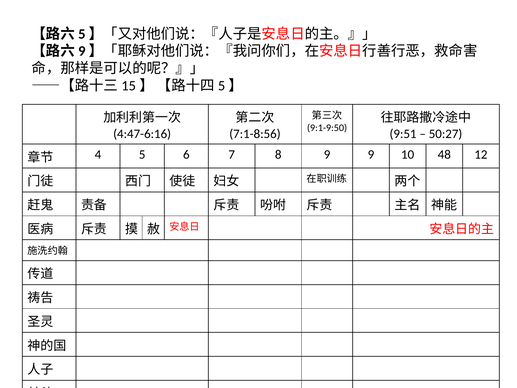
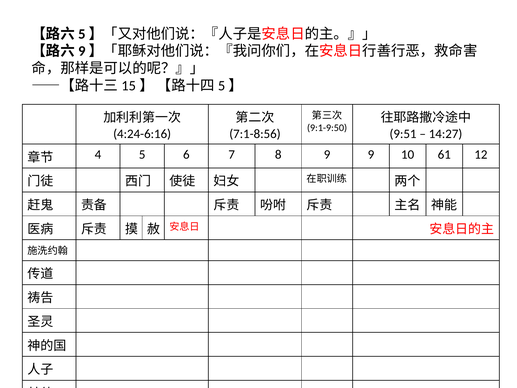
4:47-6:16: 4:47-6:16 -> 4:24-6:16
50:27: 50:27 -> 14:27
48: 48 -> 61
